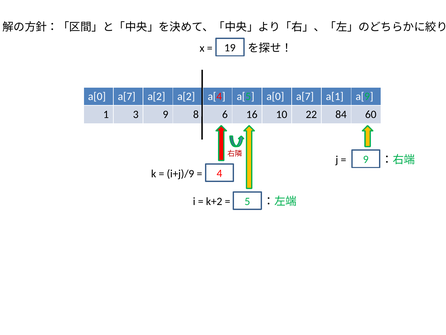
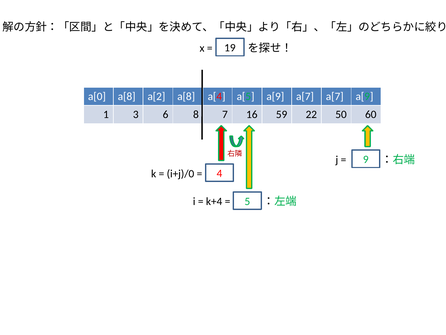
a[7 at (127, 96): a[7 -> a[8
a[2 a[2: a[2 -> a[8
a[5 a[0: a[0 -> a[9
a[7 a[1: a[1 -> a[7
3 9: 9 -> 6
6: 6 -> 7
10: 10 -> 59
84: 84 -> 50
i+j)/9: i+j)/9 -> i+j)/0
k+2: k+2 -> k+4
